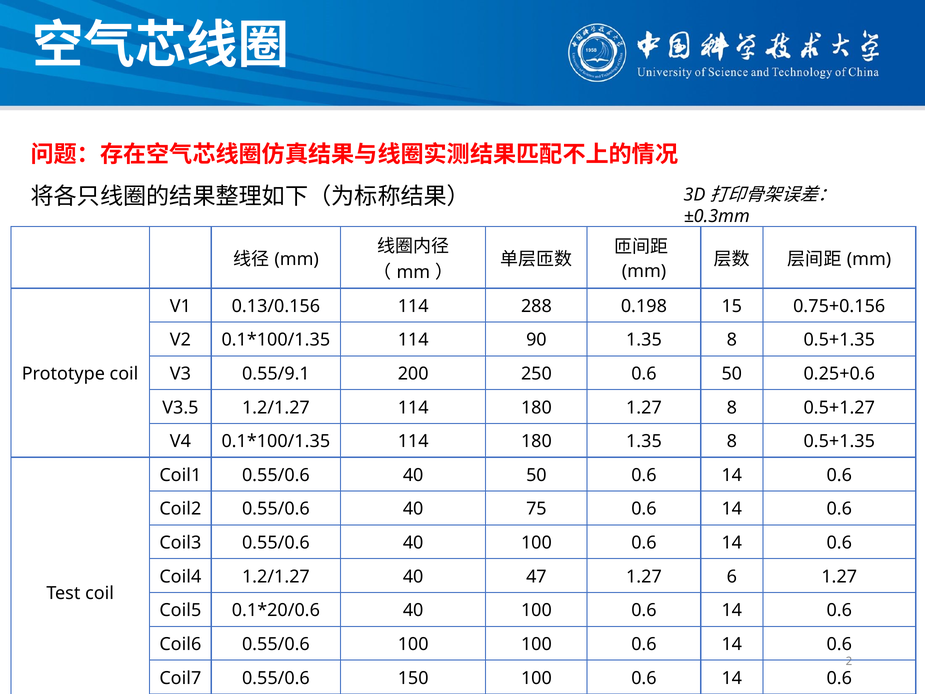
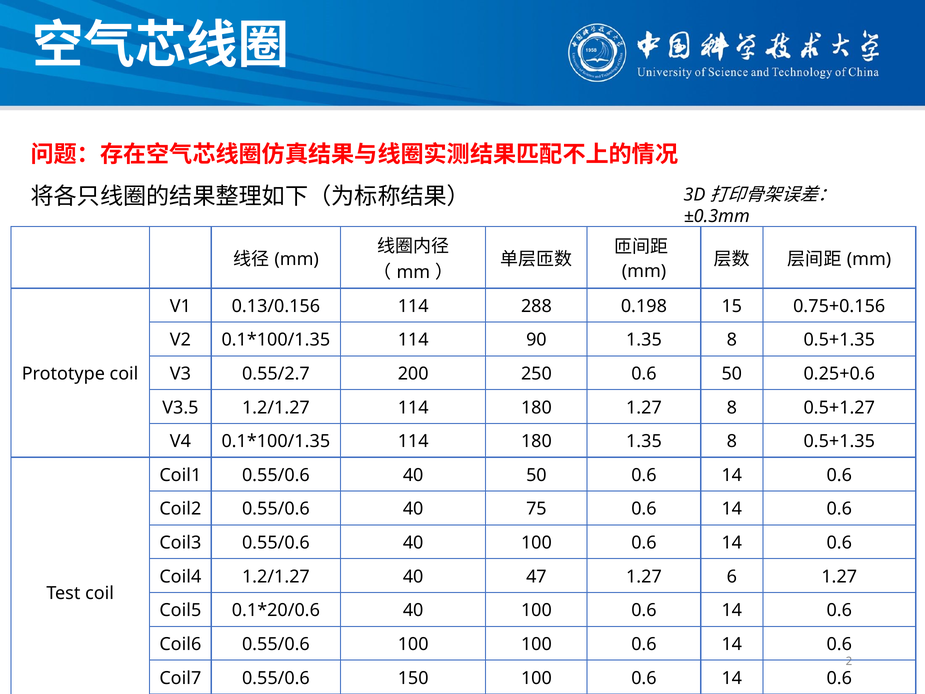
0.55/9.1: 0.55/9.1 -> 0.55/2.7
